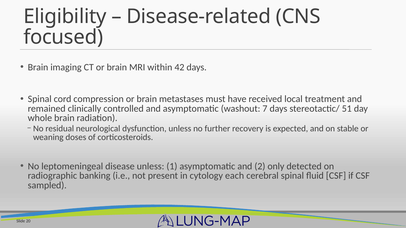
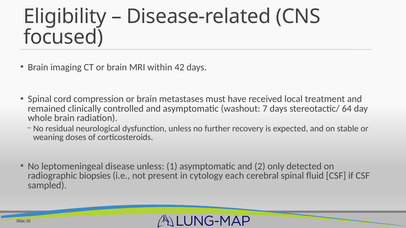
51: 51 -> 64
banking: banking -> biopsies
